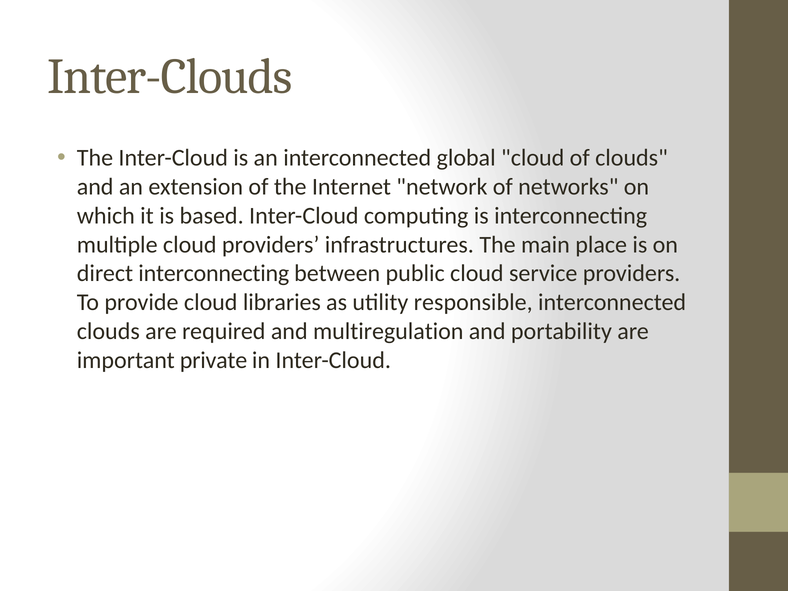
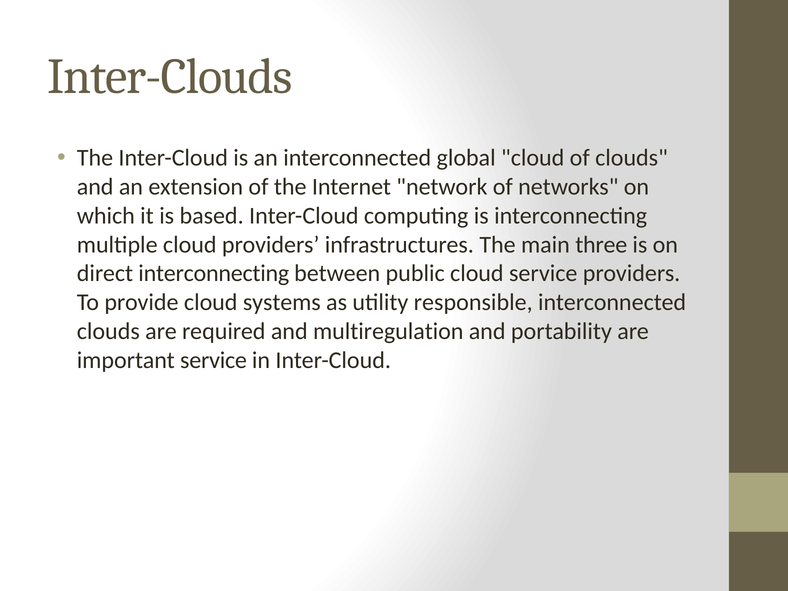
place: place -> three
libraries: libraries -> systems
important private: private -> service
